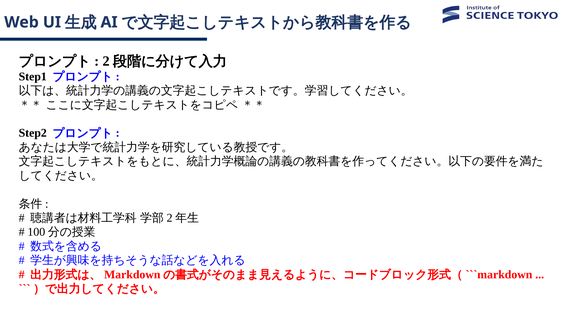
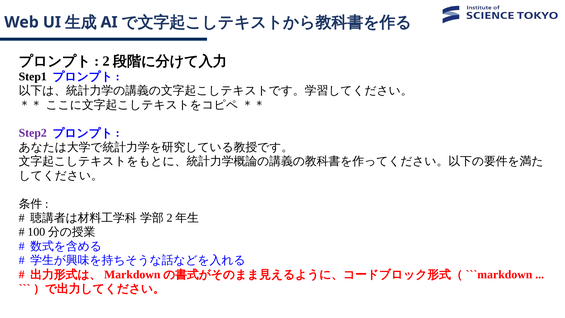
Step2 colour: black -> purple
